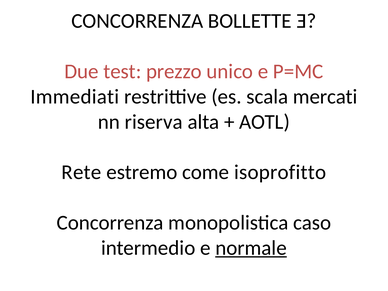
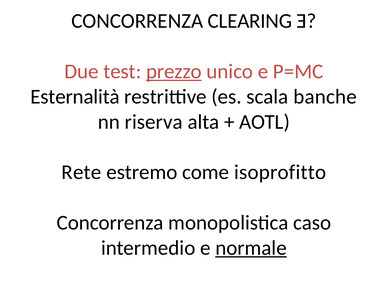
BOLLETTE: BOLLETTE -> CLEARING
prezzo underline: none -> present
Immediati: Immediati -> Esternalità
mercati: mercati -> banche
